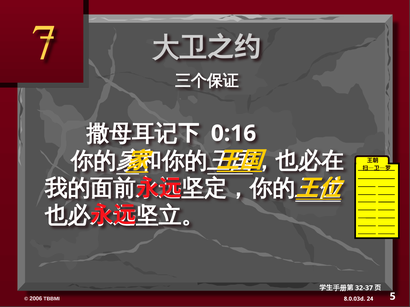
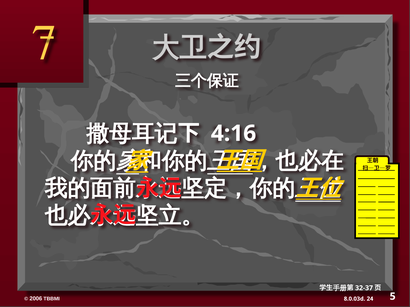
0:16: 0:16 -> 4:16
